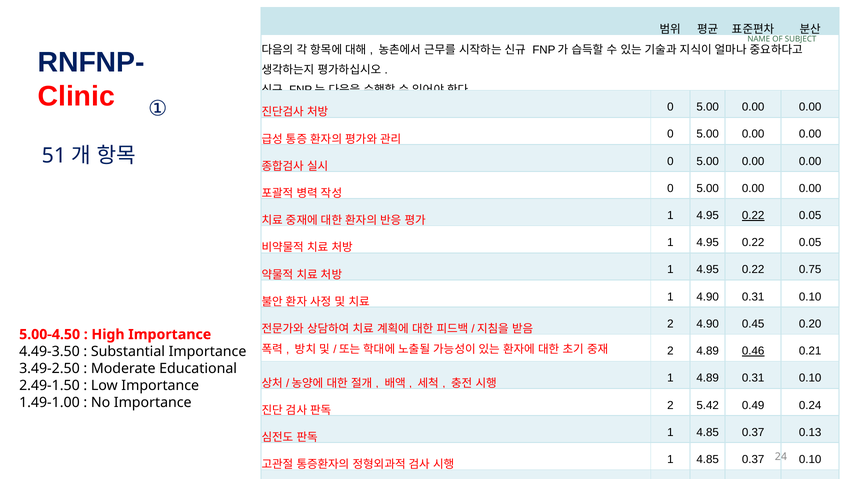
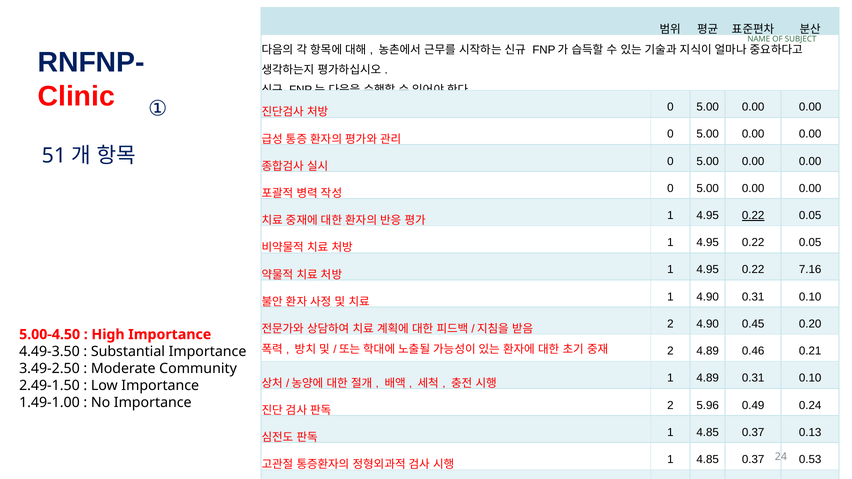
0.75: 0.75 -> 7.16
0.46 underline: present -> none
Educational: Educational -> Community
5.42: 5.42 -> 5.96
0.37 0.10: 0.10 -> 0.53
